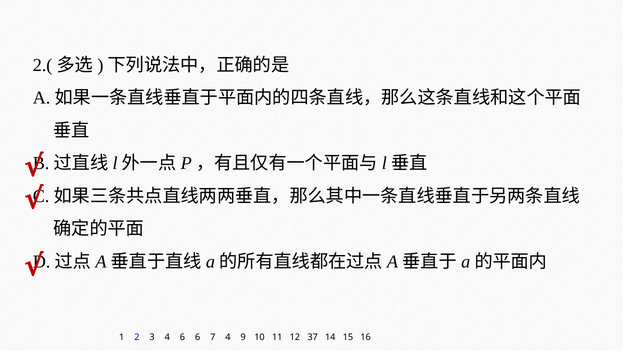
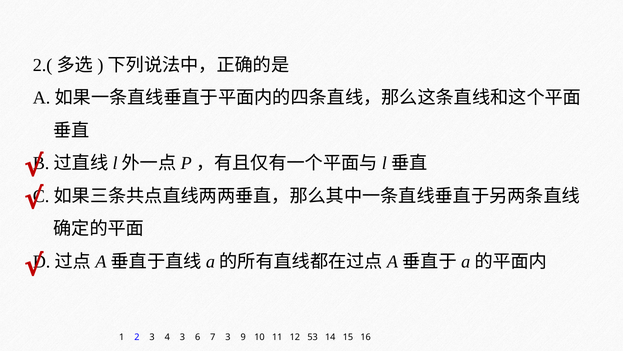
4 6: 6 -> 3
7 4: 4 -> 3
37: 37 -> 53
